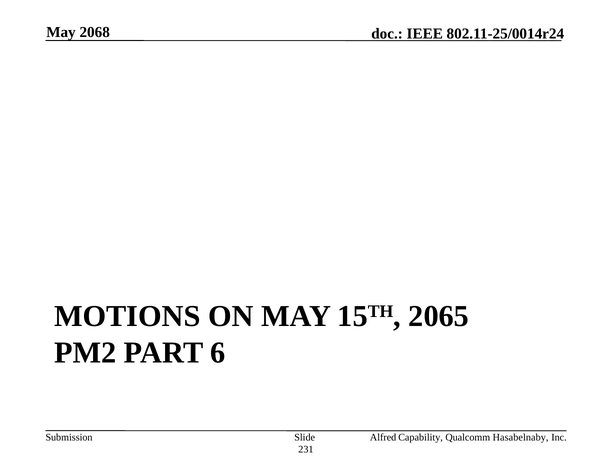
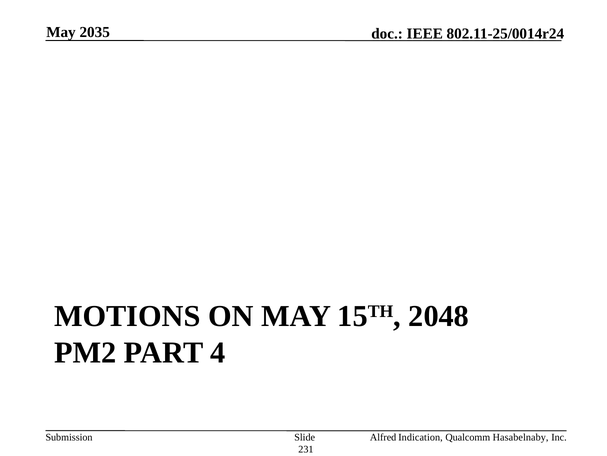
2068: 2068 -> 2035
2065: 2065 -> 2048
6: 6 -> 4
Capability: Capability -> Indication
